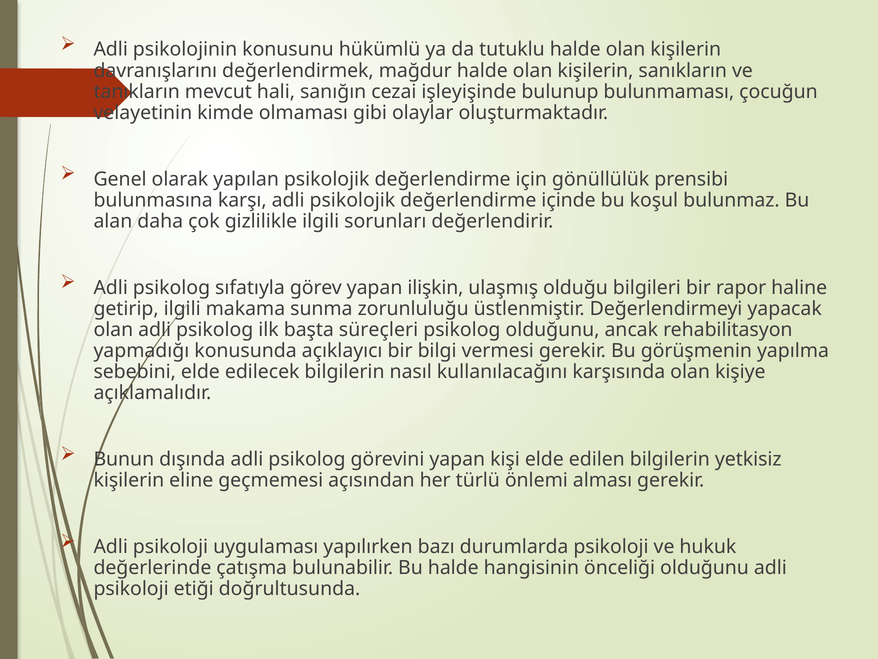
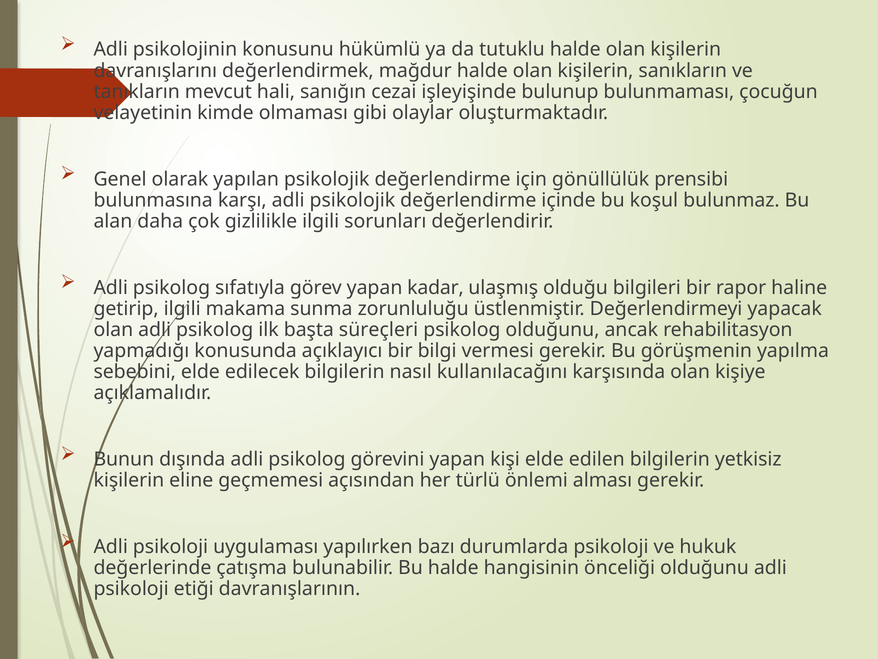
ilişkin: ilişkin -> kadar
doğrultusunda: doğrultusunda -> davranışlarının
